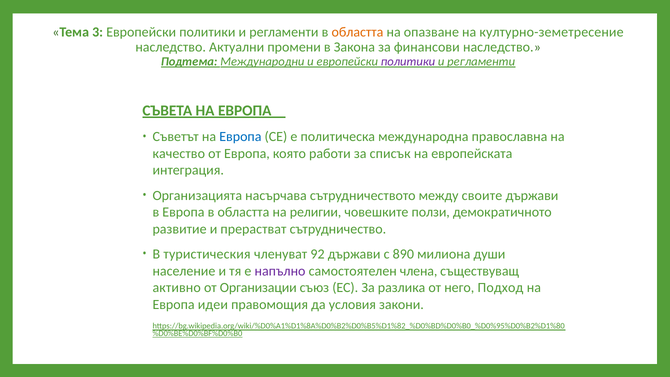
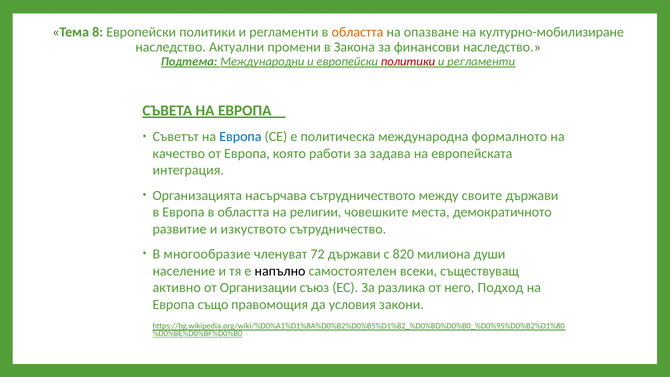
3: 3 -> 8
културно-земетресение: културно-земетресение -> културно-мобилизиране
политики at (408, 61) colour: purple -> red
православна: православна -> формалното
списък: списък -> задава
ползи: ползи -> места
прерастват: прерастват -> изкуството
туристическия: туристическия -> многообразие
92: 92 -> 72
890: 890 -> 820
напълно colour: purple -> black
члена: члена -> всеки
идеи: идеи -> също
